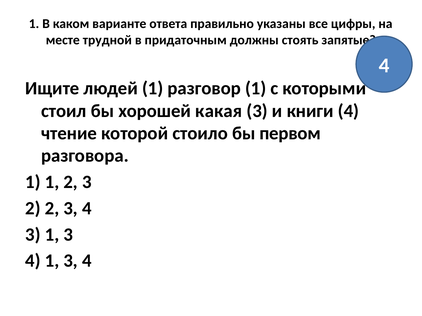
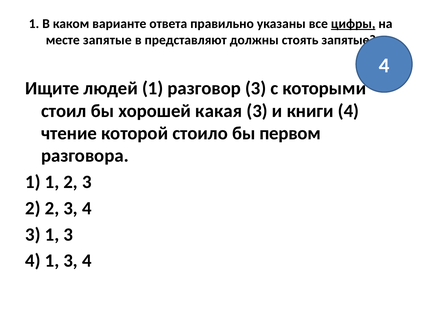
цифры underline: none -> present
месте трудной: трудной -> запятые
придаточным: придаточным -> представляют
разговор 1: 1 -> 3
